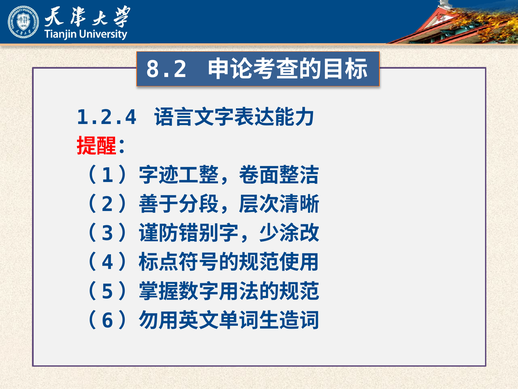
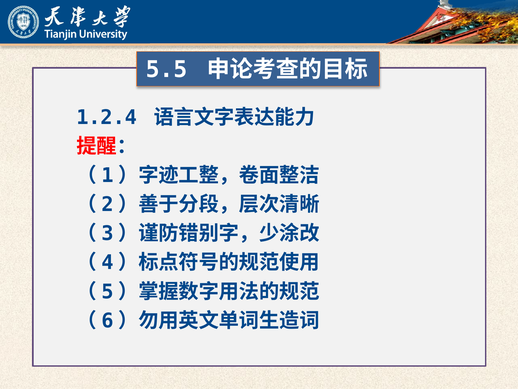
8.2: 8.2 -> 5.5
